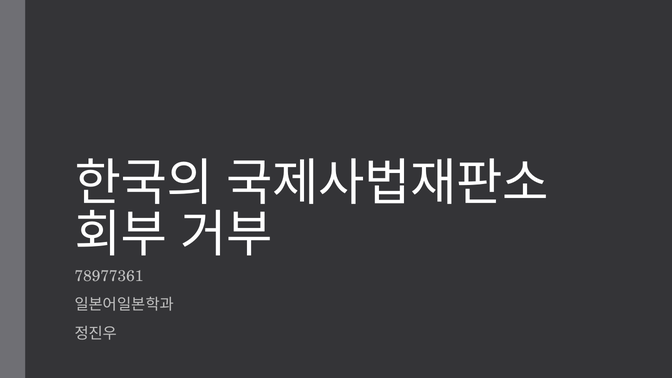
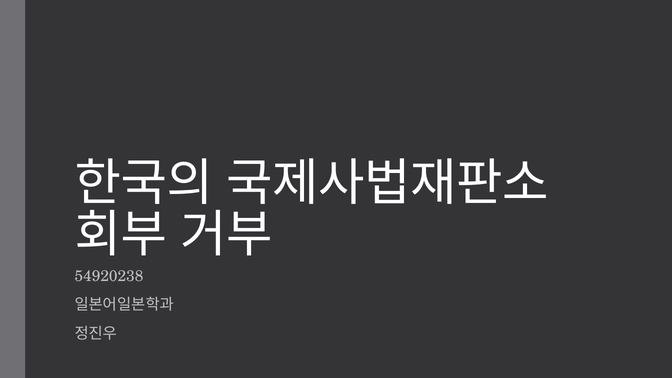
78977361: 78977361 -> 54920238
